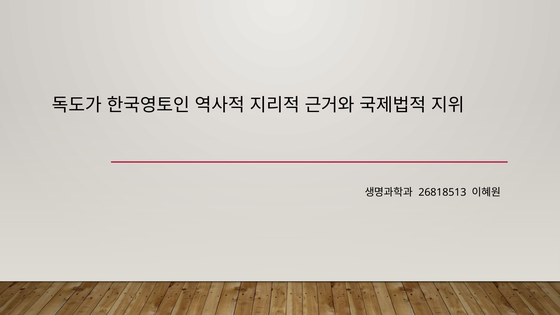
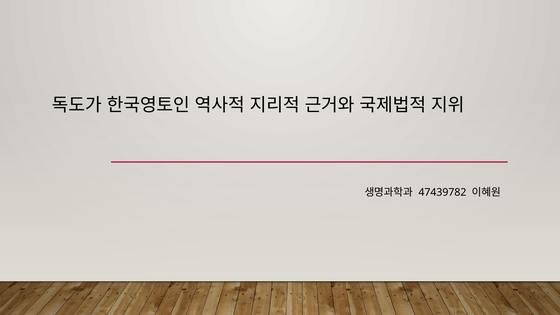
26818513: 26818513 -> 47439782
